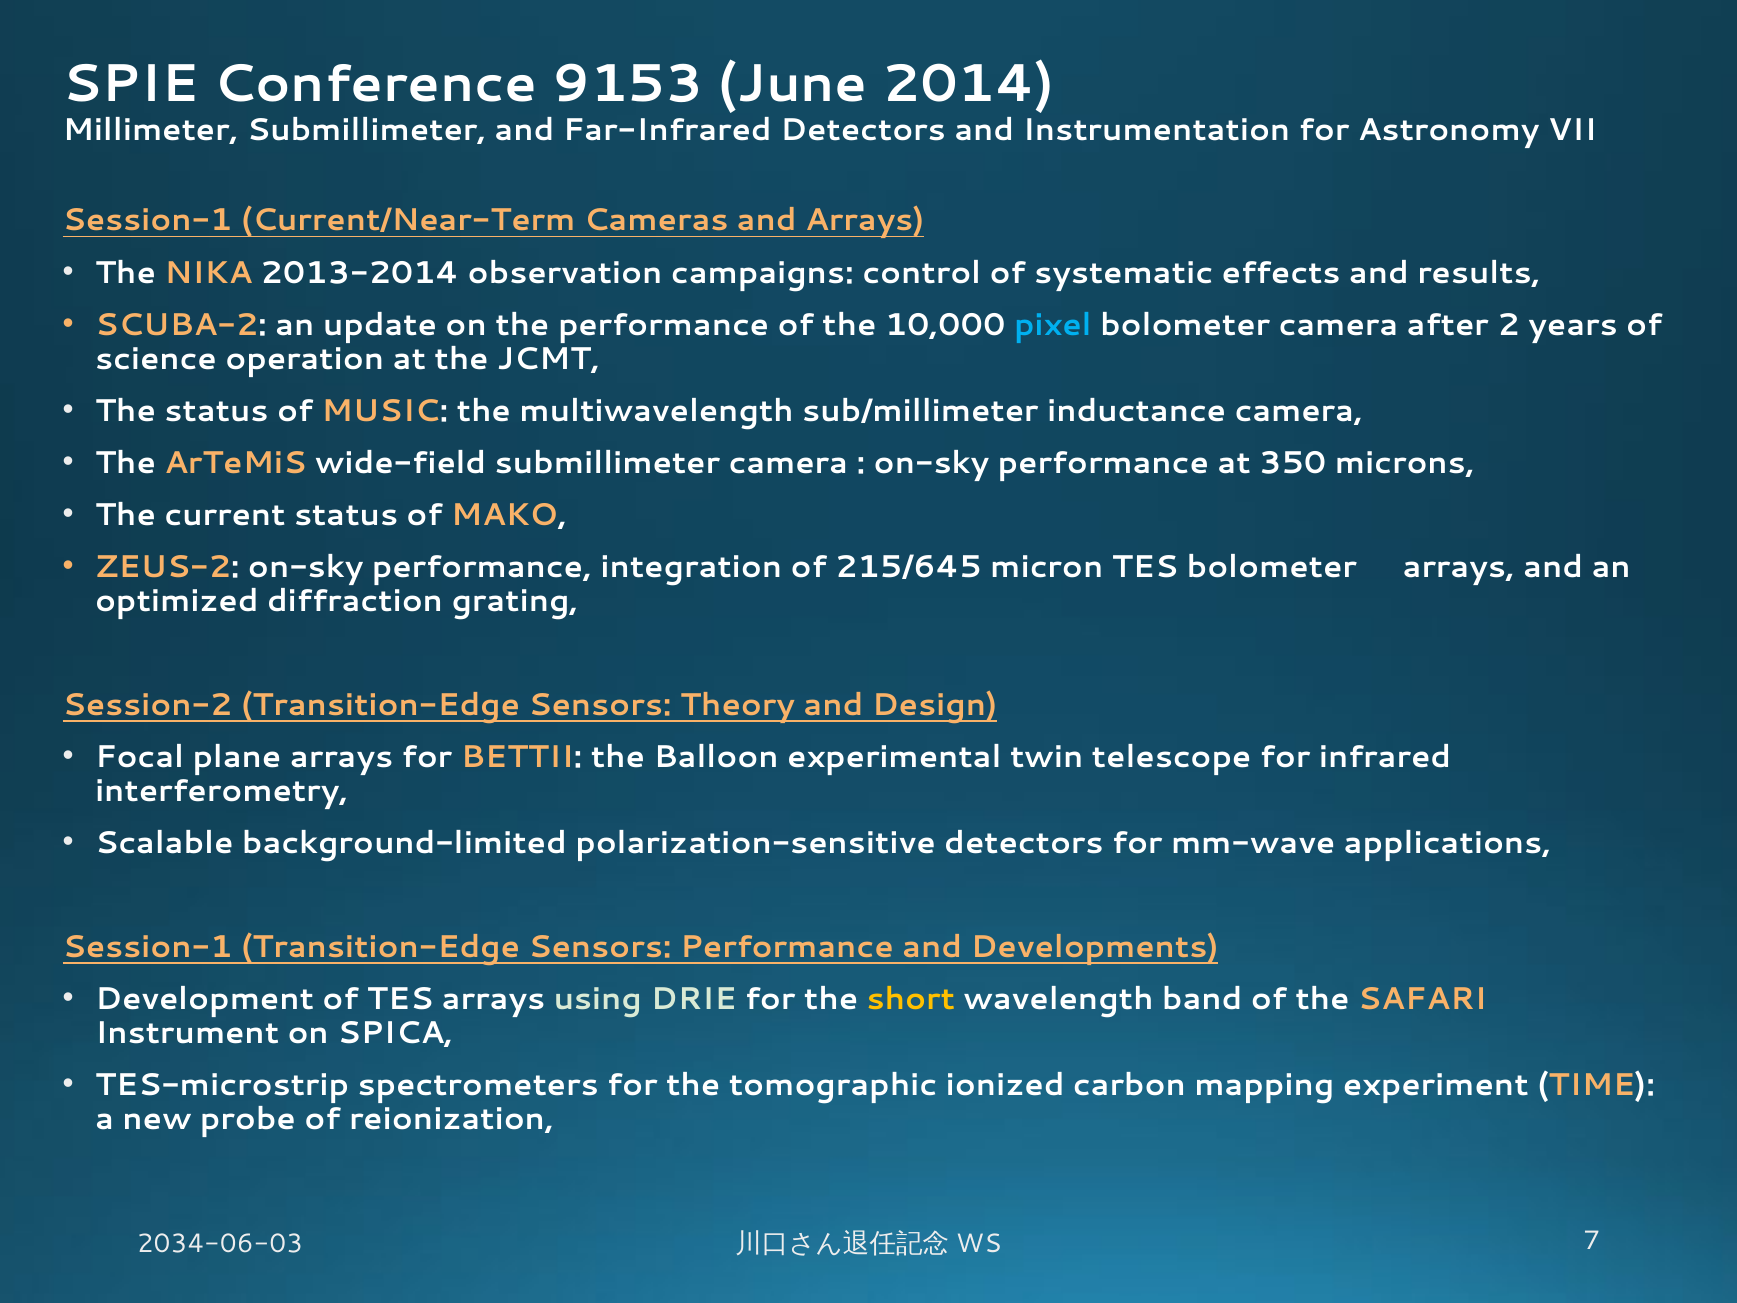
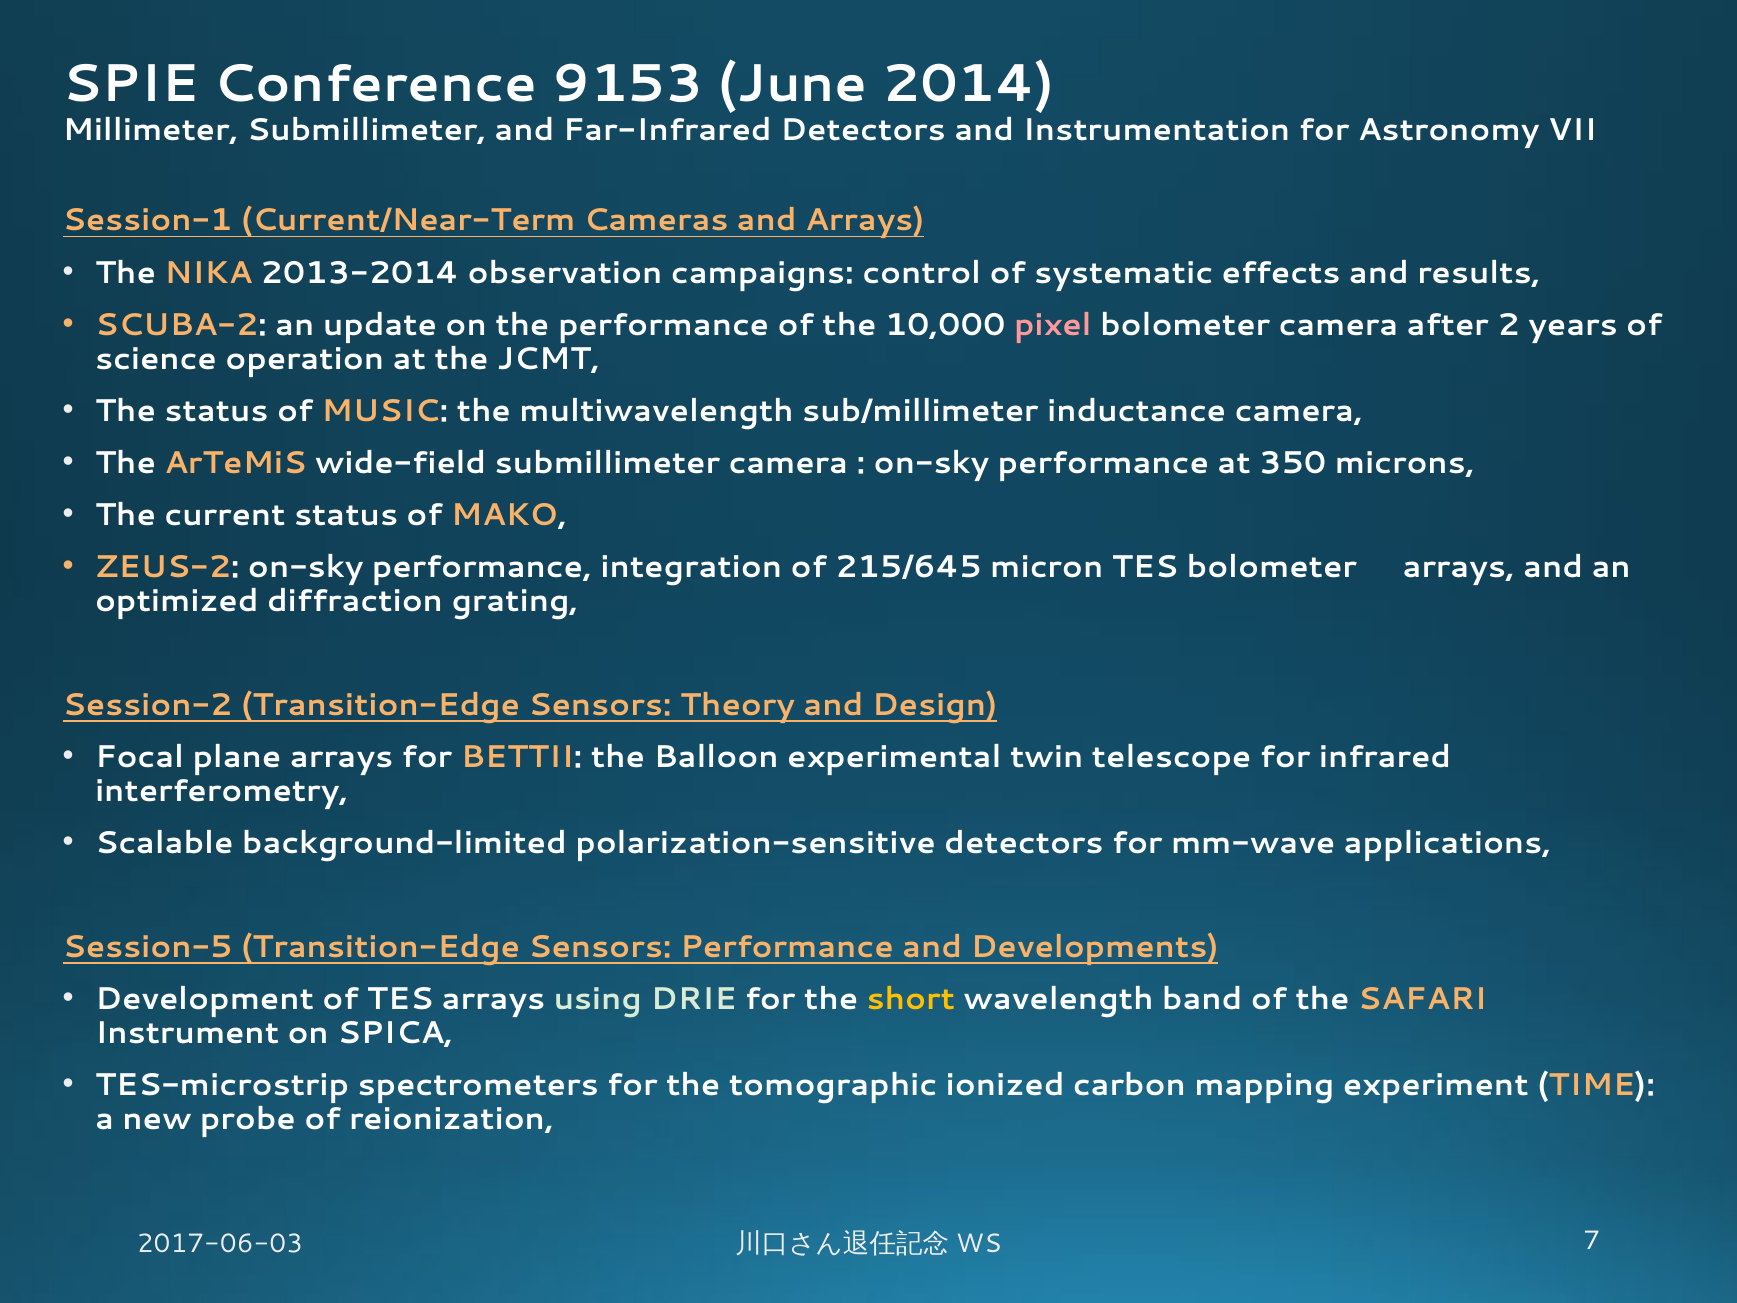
pixel colour: light blue -> pink
Session-1 at (148, 947): Session-1 -> Session-5
2034-06-03: 2034-06-03 -> 2017-06-03
